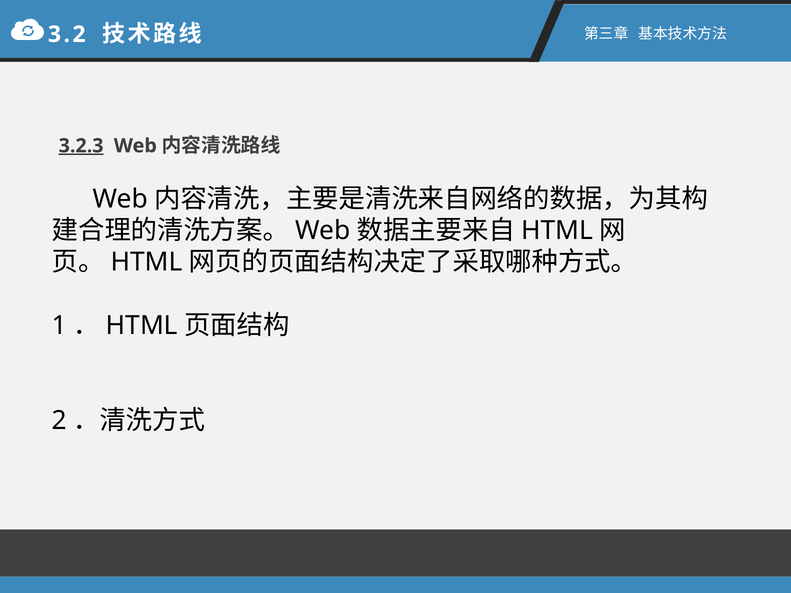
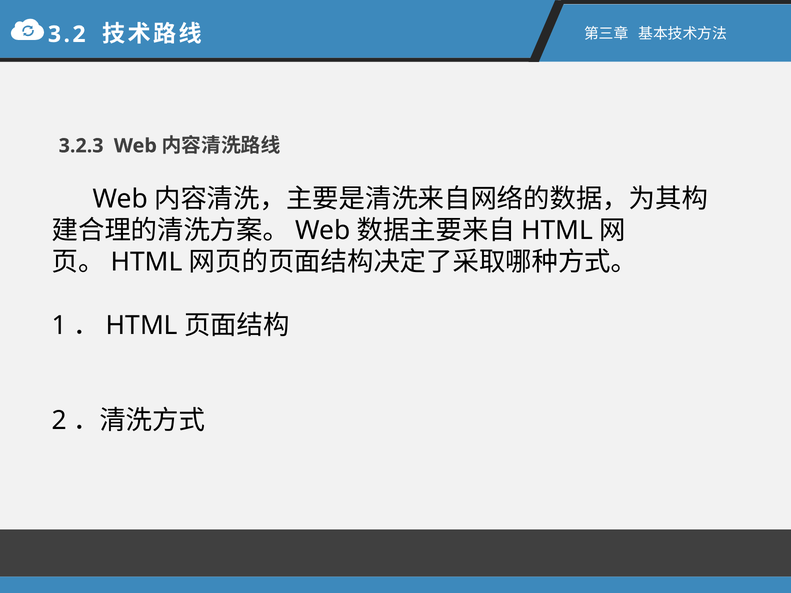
3.2.3 underline: present -> none
